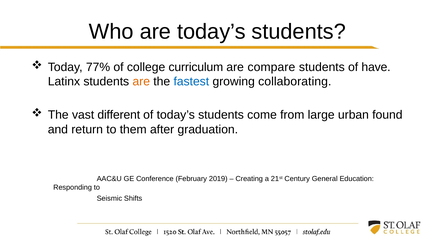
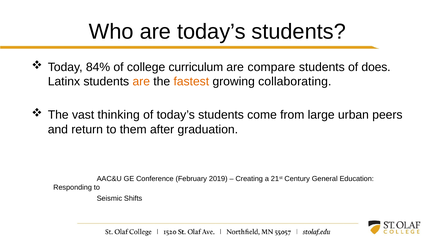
77%: 77% -> 84%
have: have -> does
fastest colour: blue -> orange
different: different -> thinking
found: found -> peers
